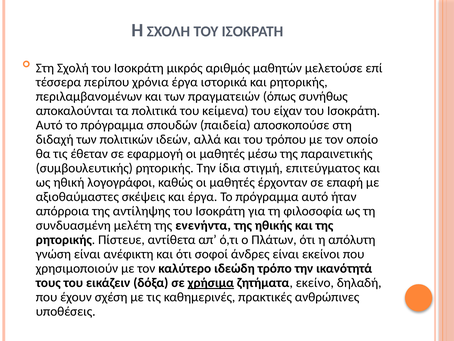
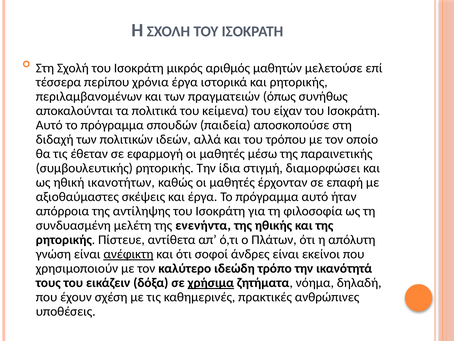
επιτεύγματος: επιτεύγματος -> διαμορφώσει
λογογράφοι: λογογράφοι -> ικανοτήτων
ανέφικτη underline: none -> present
εκείνο: εκείνο -> νόημα
